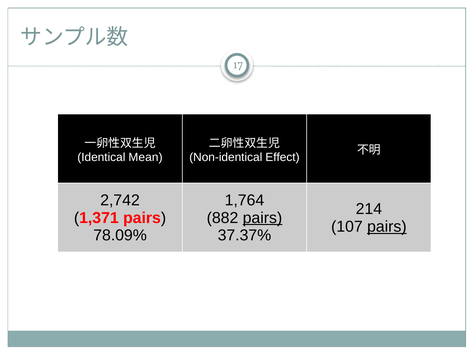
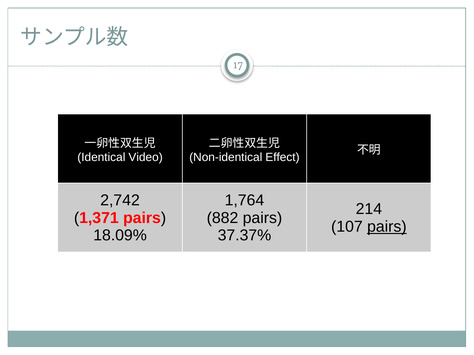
Mean: Mean -> Video
pairs at (262, 218) underline: present -> none
78.09%: 78.09% -> 18.09%
